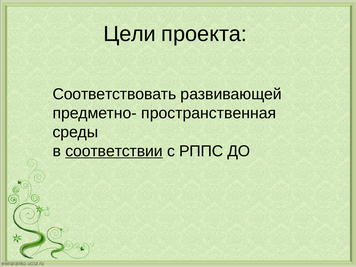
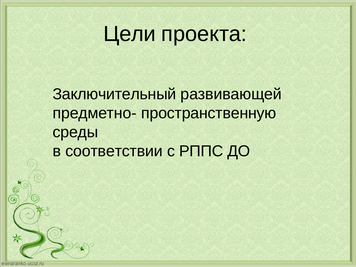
Соответствовать: Соответствовать -> Заключительный
пространственная: пространственная -> пространственную
соответствии underline: present -> none
